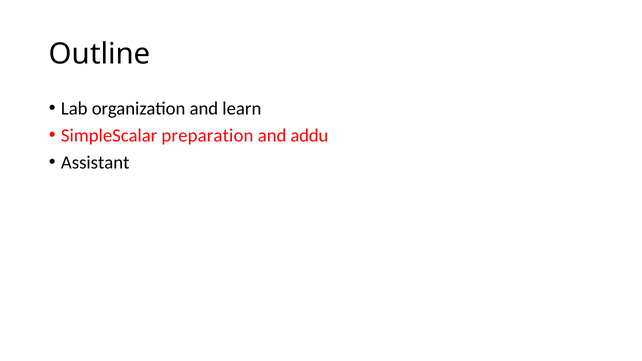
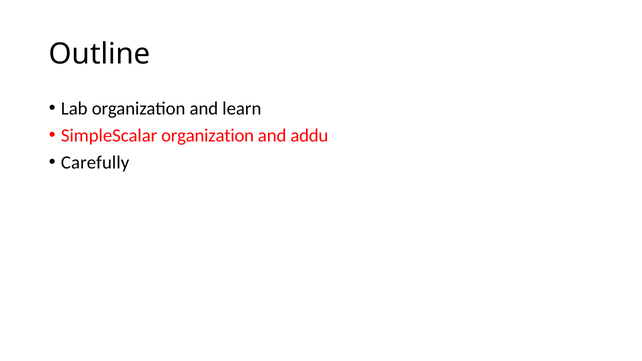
SimpleScalar preparation: preparation -> organization
Assistant: Assistant -> Carefully
